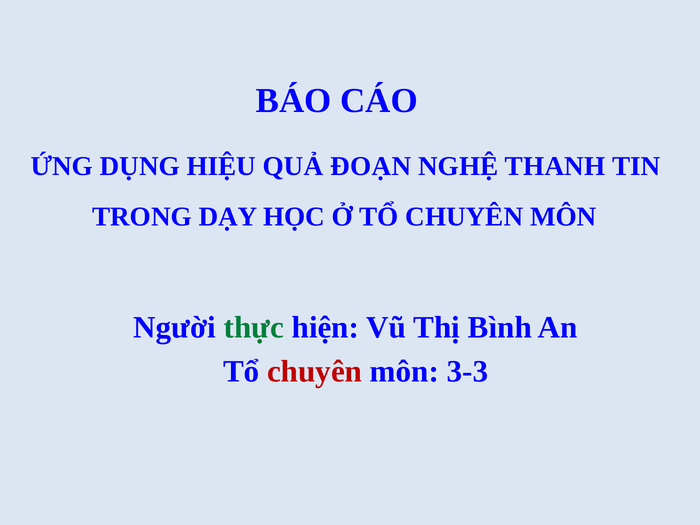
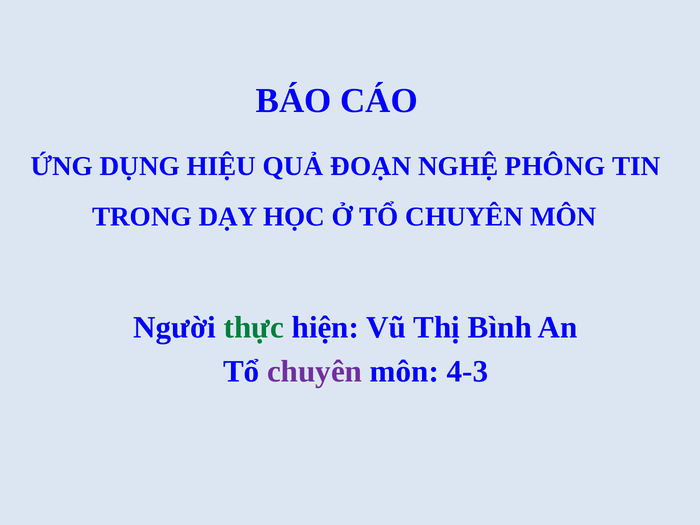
THANH: THANH -> PHÔNG
chuyên at (315, 371) colour: red -> purple
3-3: 3-3 -> 4-3
